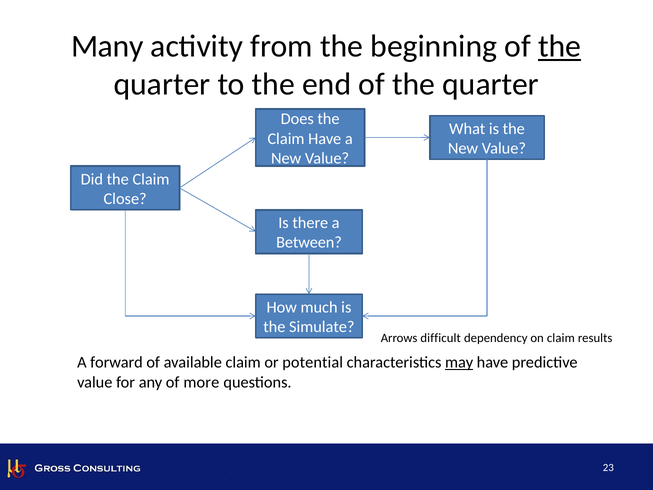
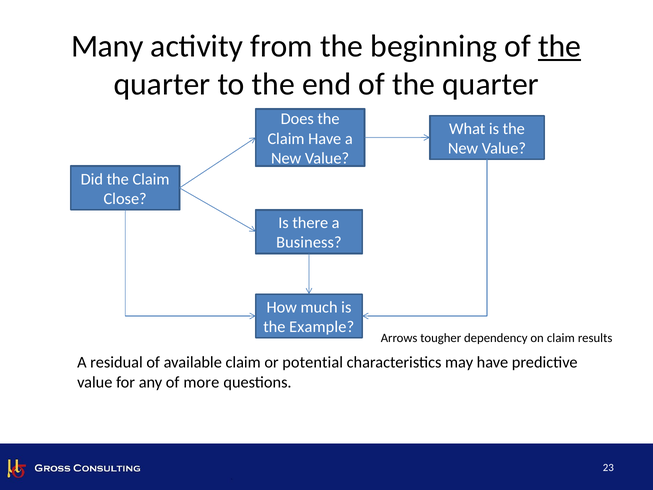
Between: Between -> Business
Simulate: Simulate -> Example
difficult: difficult -> tougher
forward: forward -> residual
may underline: present -> none
